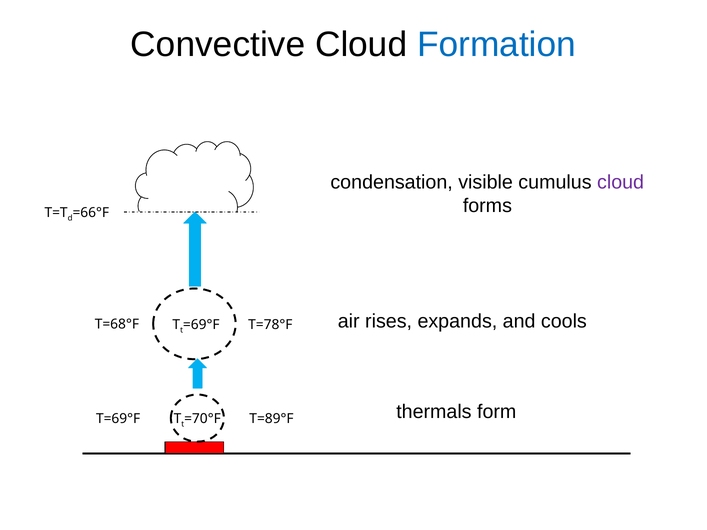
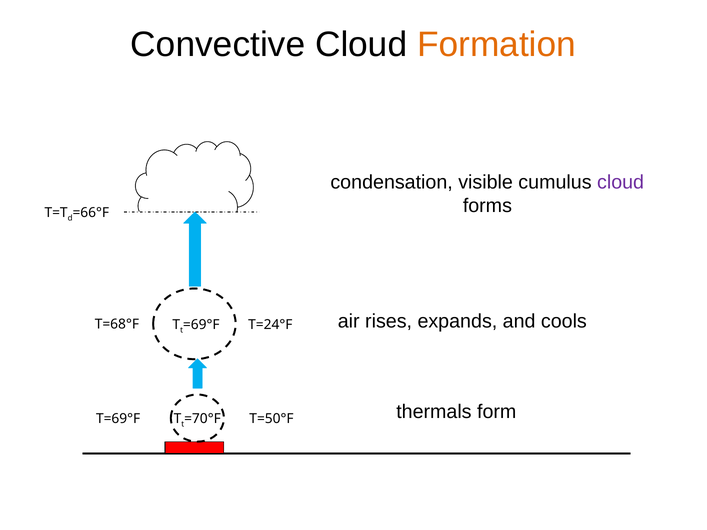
Formation colour: blue -> orange
T=78°F: T=78°F -> T=24°F
T=89°F: T=89°F -> T=50°F
